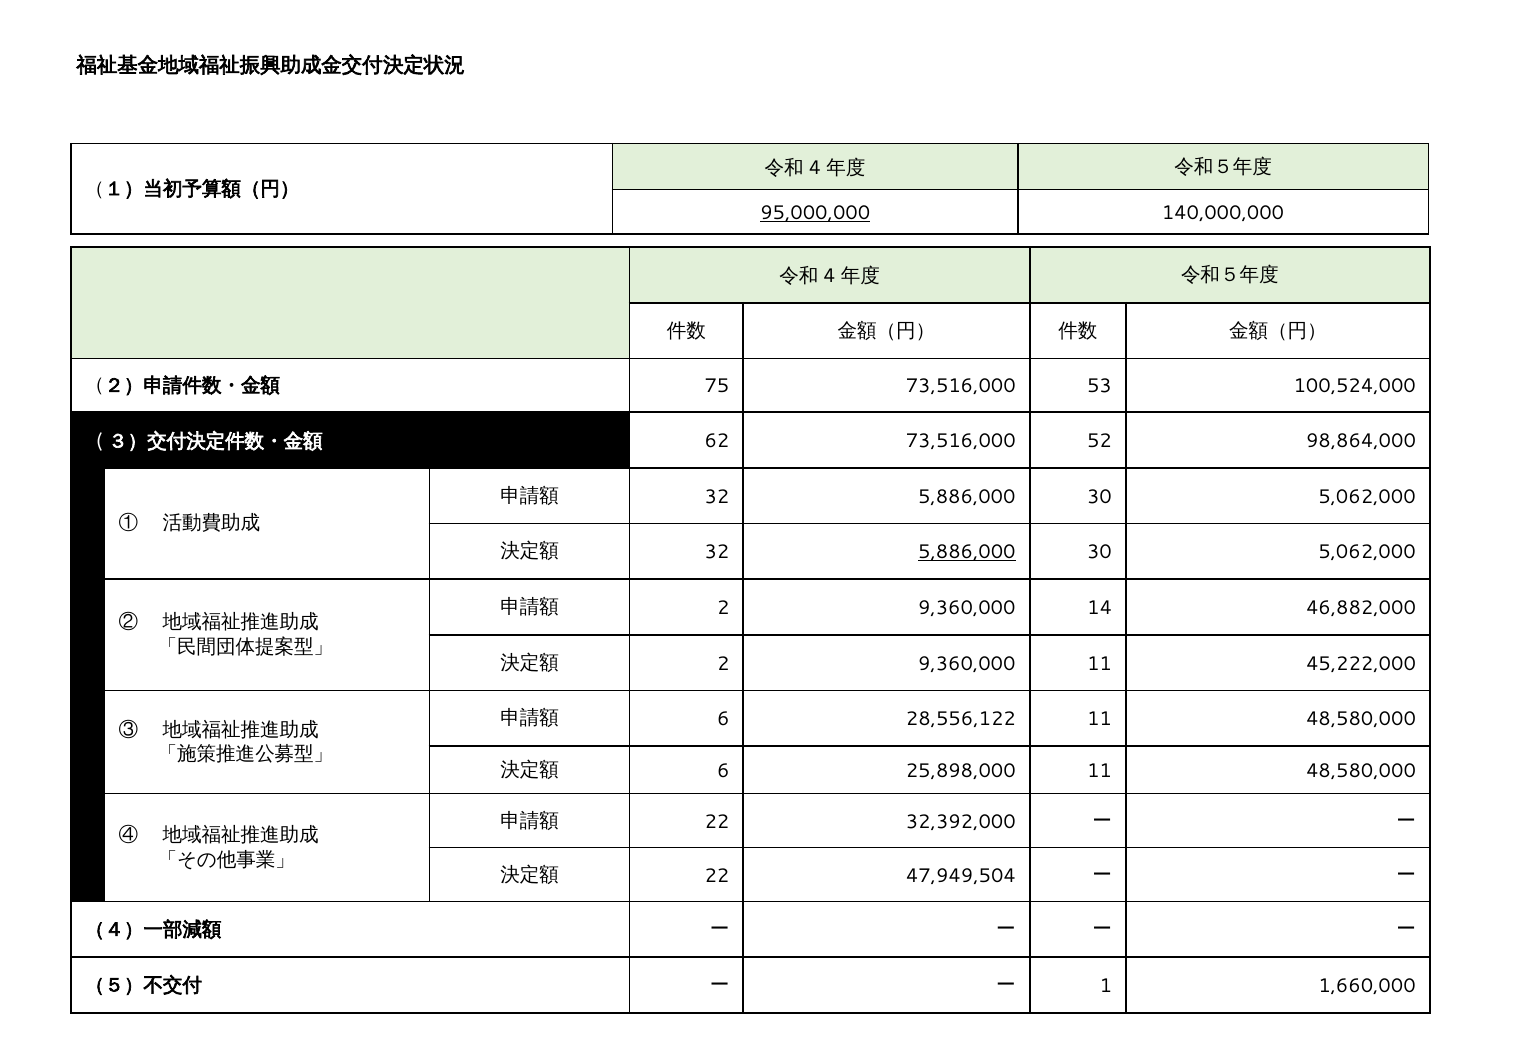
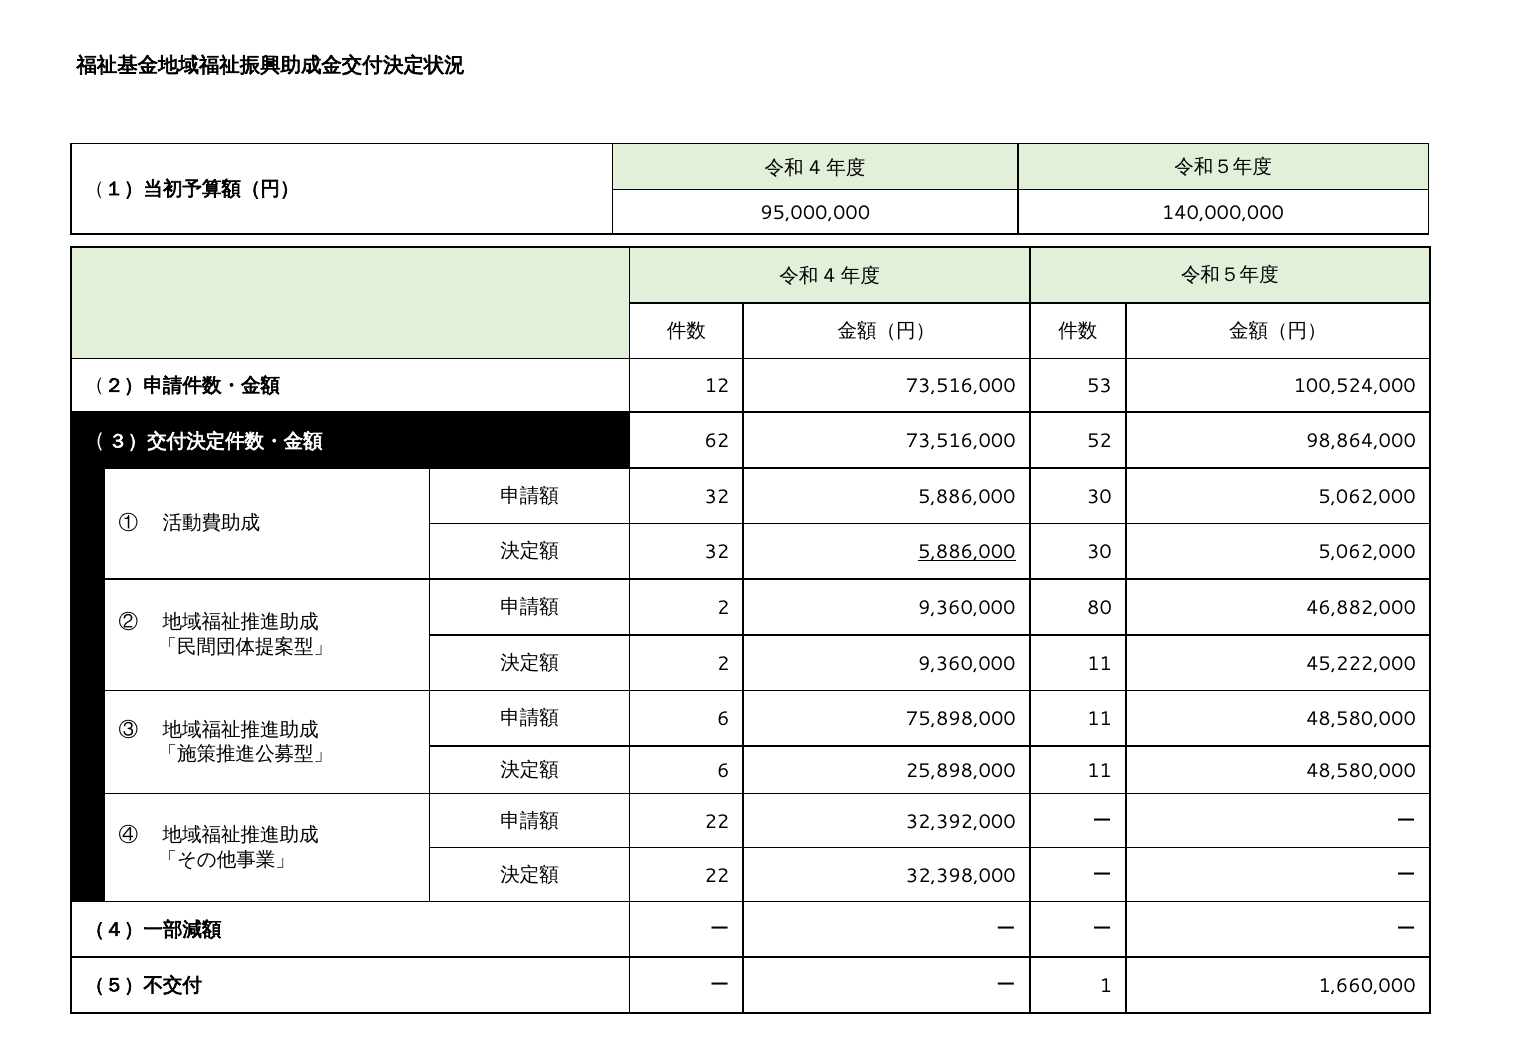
95,000,000 underline: present -> none
75: 75 -> 12
14: 14 -> 80
28,556,122: 28,556,122 -> 75,898,000
47,949,504: 47,949,504 -> 32,398,000
